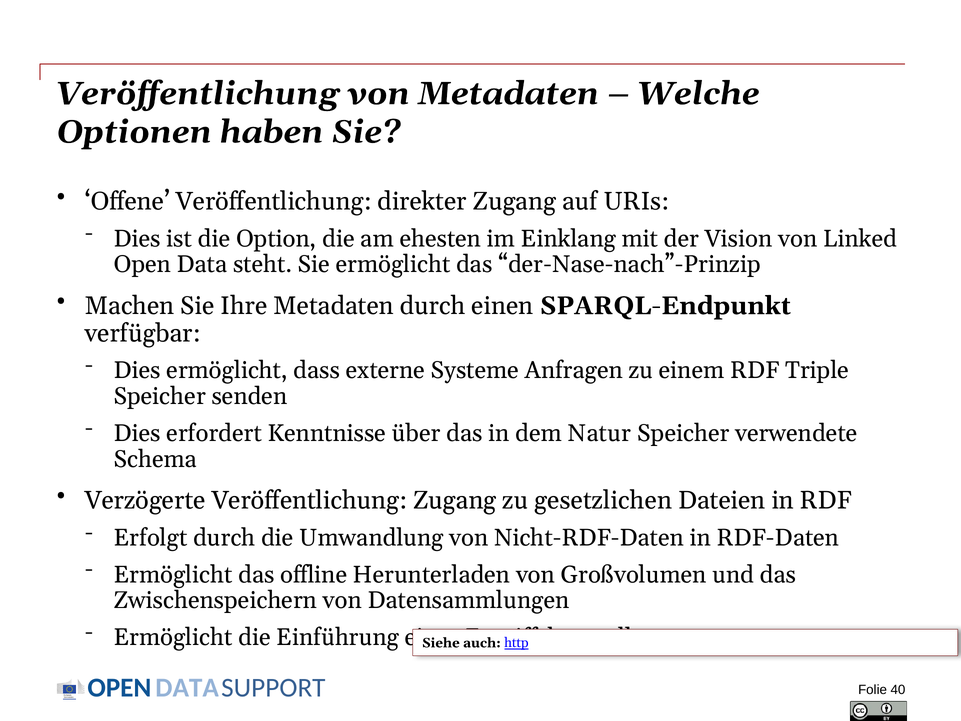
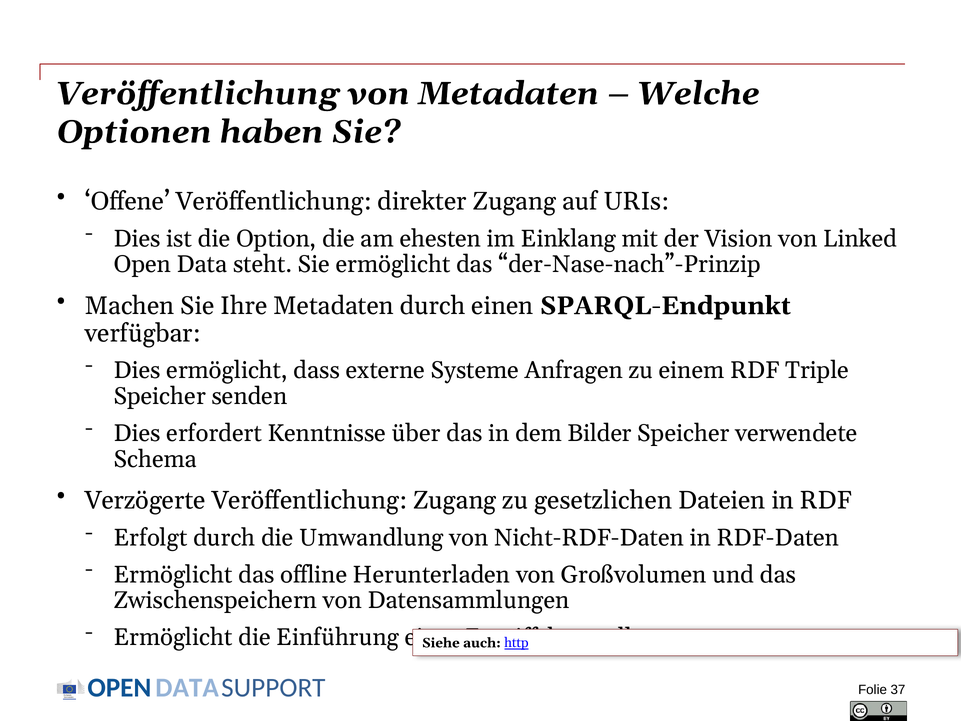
Natur: Natur -> Bilder
40: 40 -> 37
